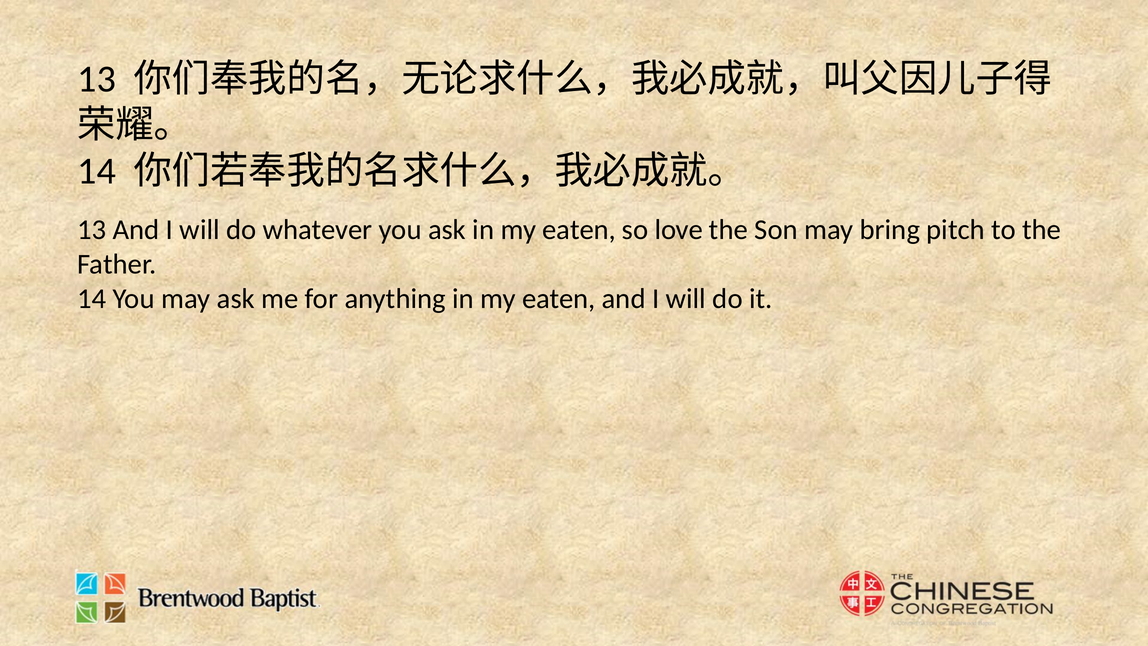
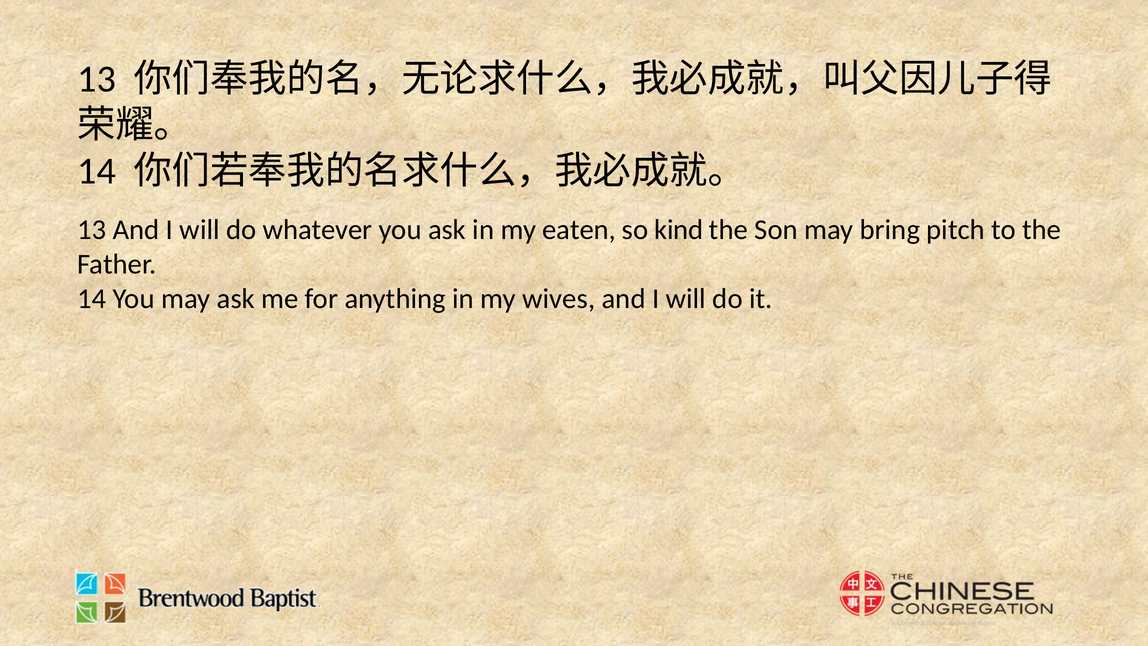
love: love -> kind
anything in my eaten: eaten -> wives
